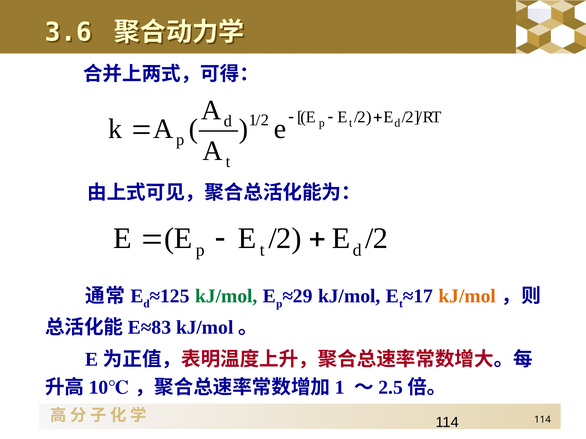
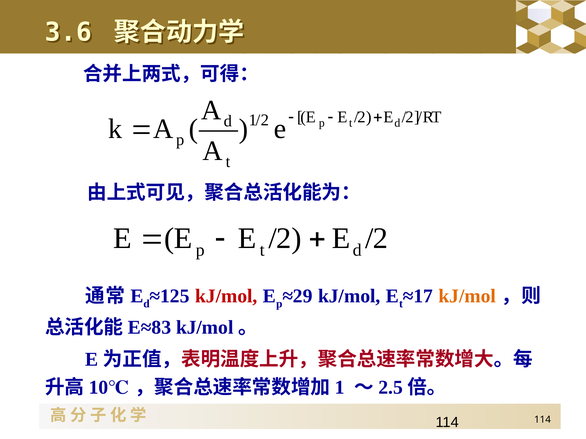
kJ/mol at (226, 296) colour: green -> red
